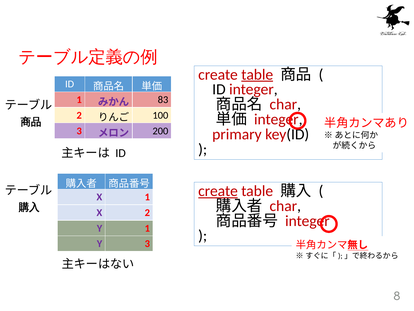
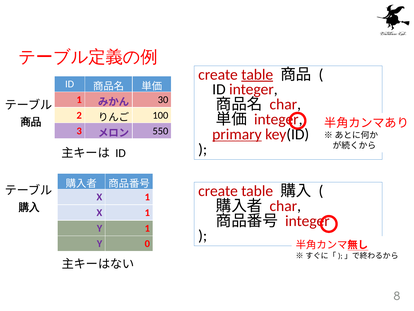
83: 83 -> 30
200: 200 -> 550
primary underline: none -> present
create at (218, 191) underline: present -> none
2 at (147, 212): 2 -> 1
Y 3: 3 -> 0
